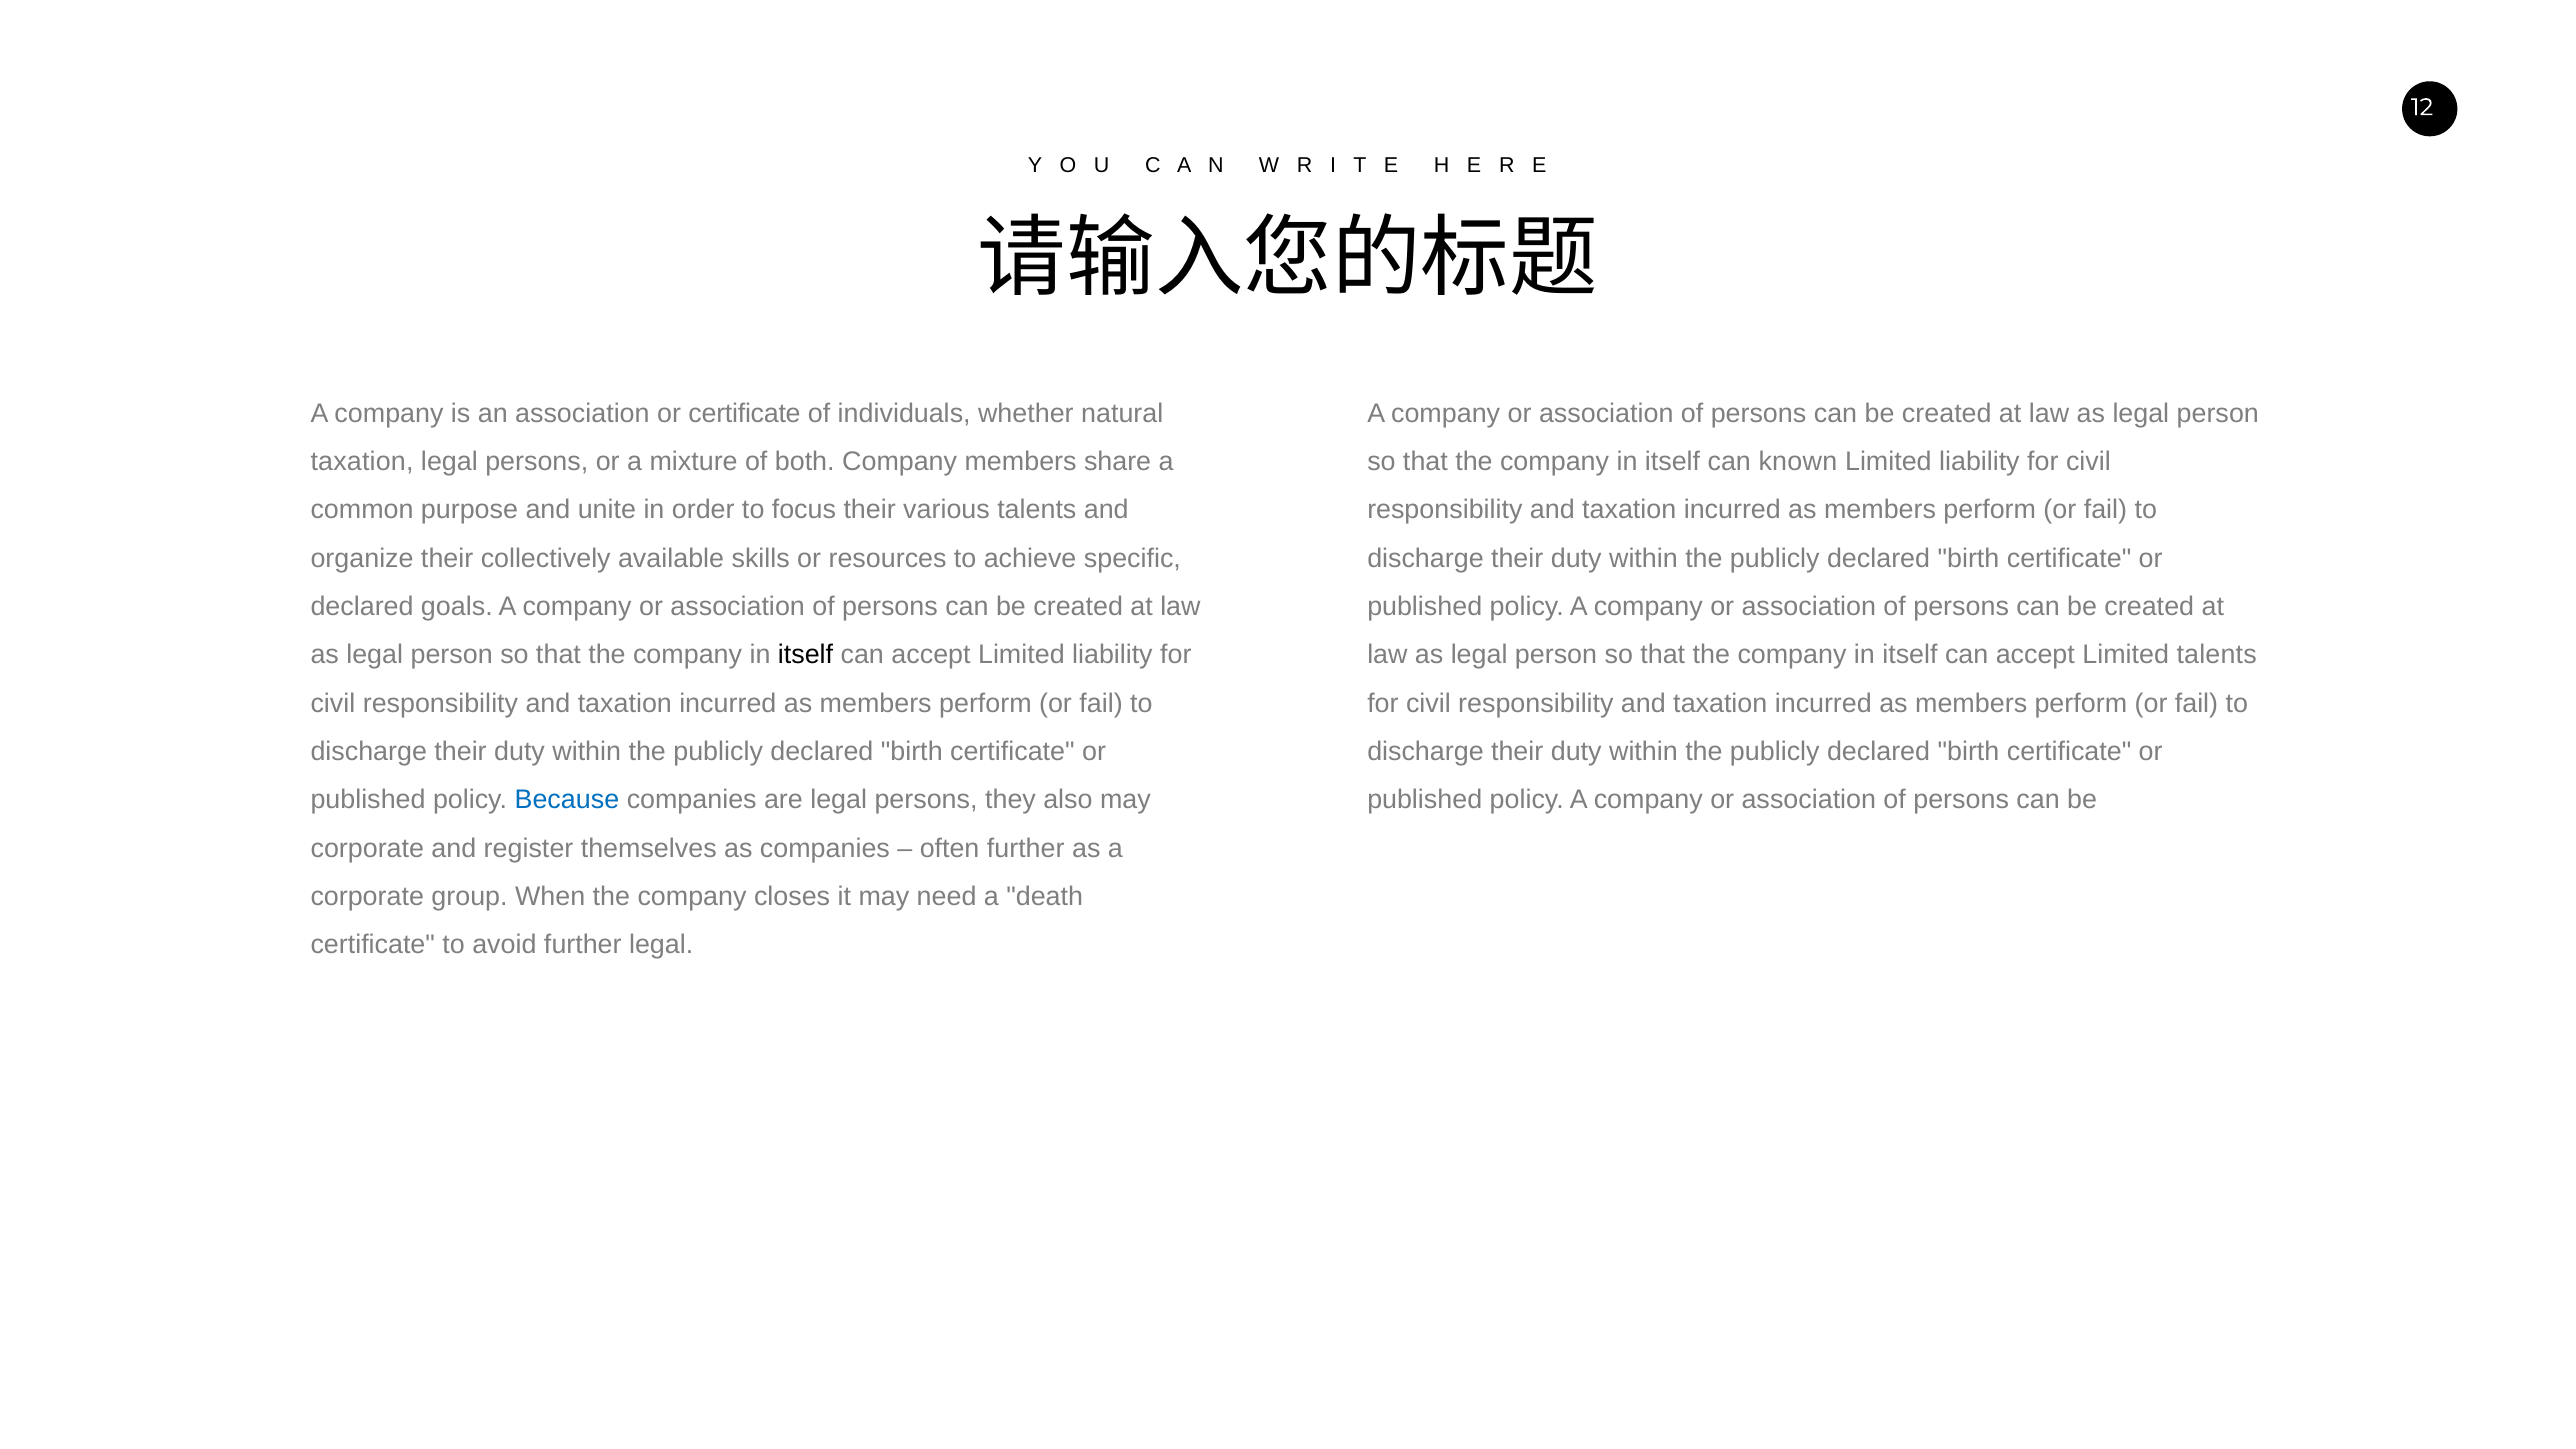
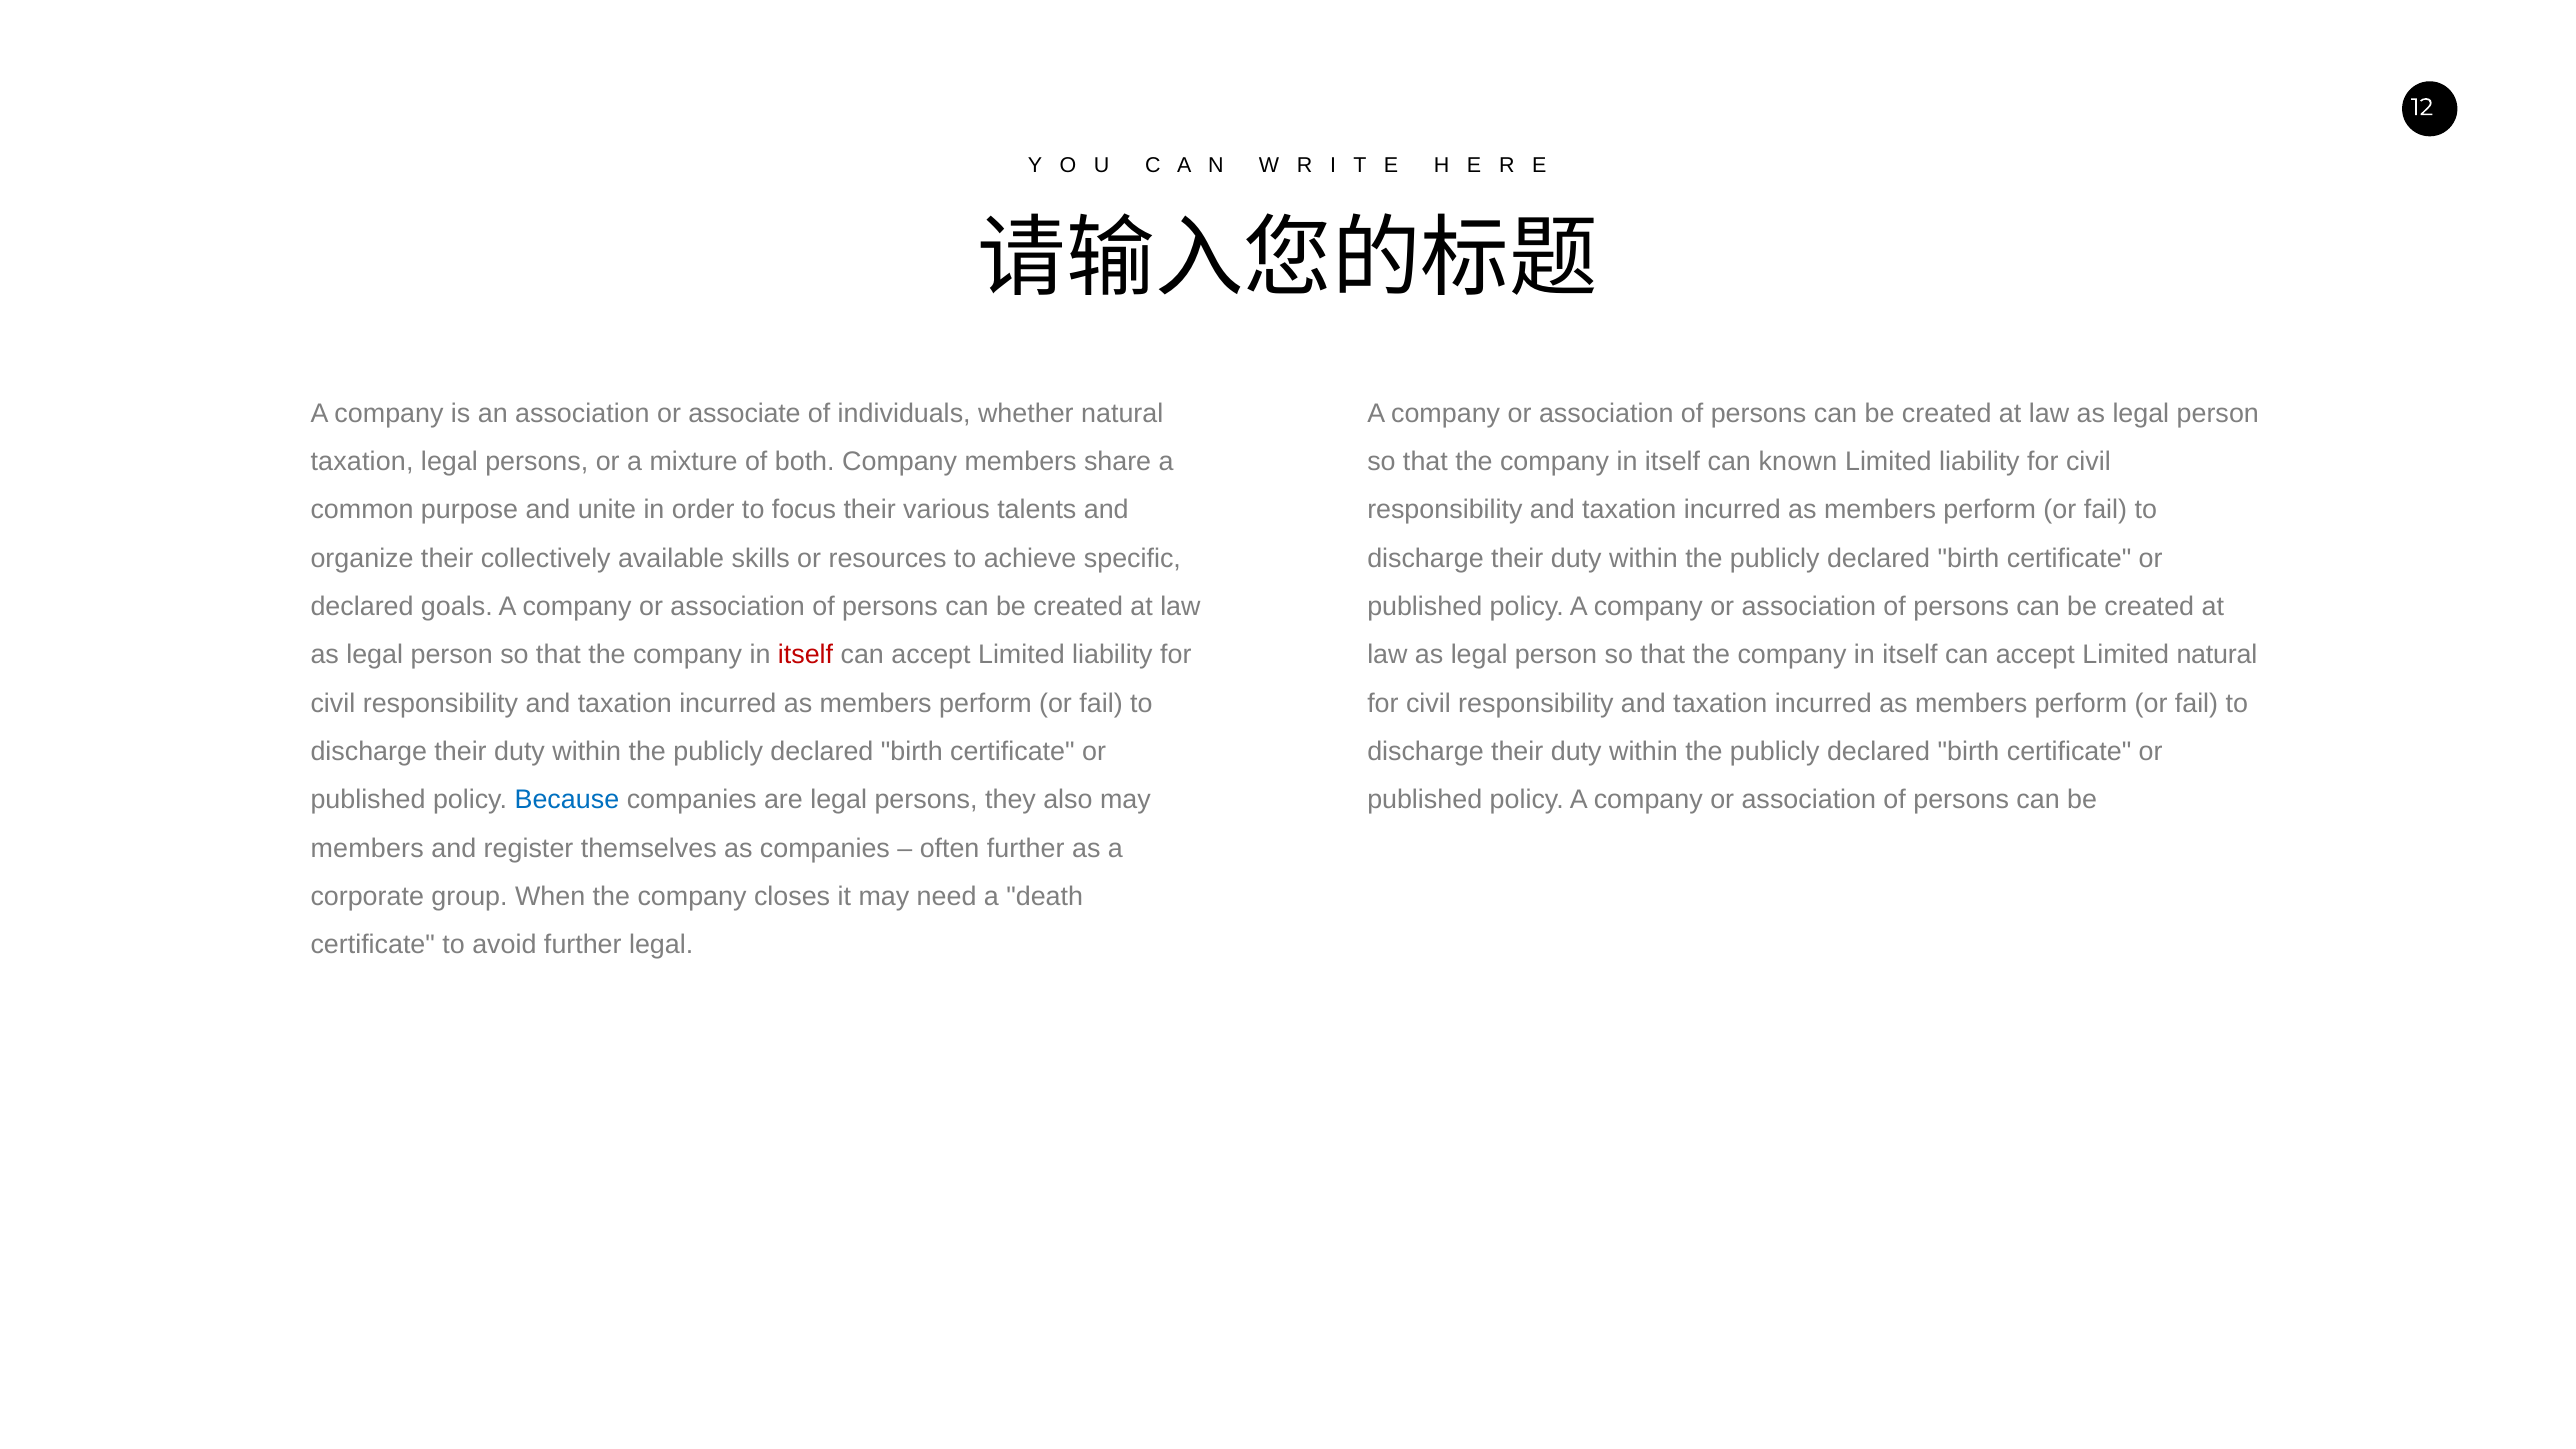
or certificate: certificate -> associate
itself at (806, 655) colour: black -> red
Limited talents: talents -> natural
corporate at (367, 848): corporate -> members
